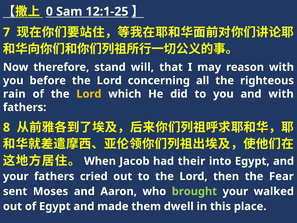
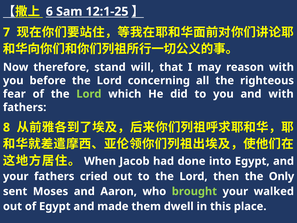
0: 0 -> 6
rain: rain -> fear
Lord at (89, 94) colour: yellow -> light green
their: their -> done
Fear: Fear -> Only
